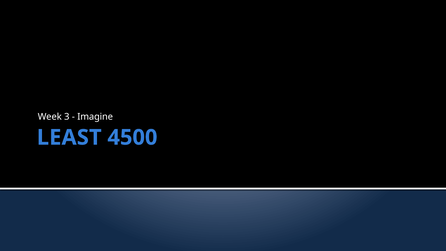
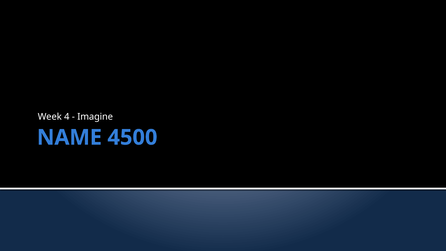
3: 3 -> 4
LEAST: LEAST -> NAME
